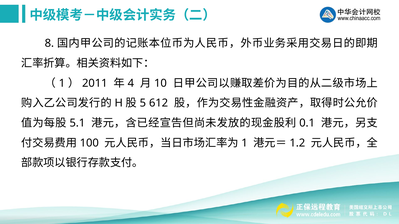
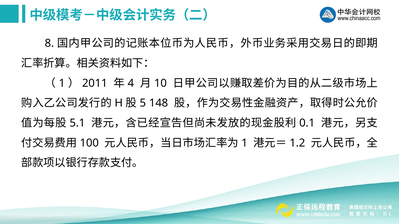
612: 612 -> 148
